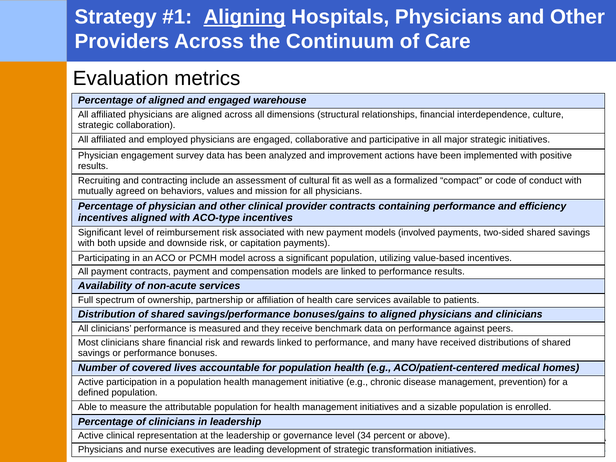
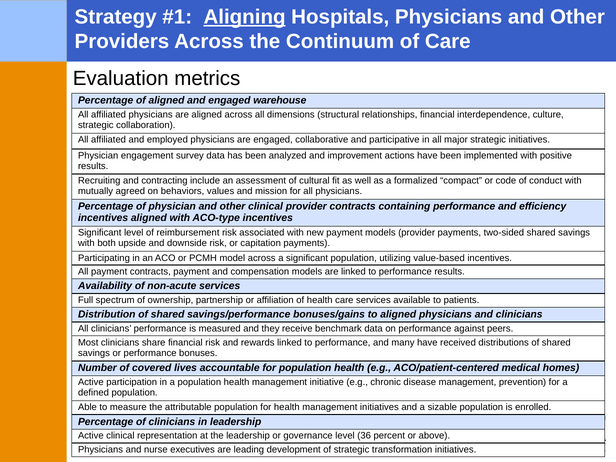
models involved: involved -> provider
34: 34 -> 36
